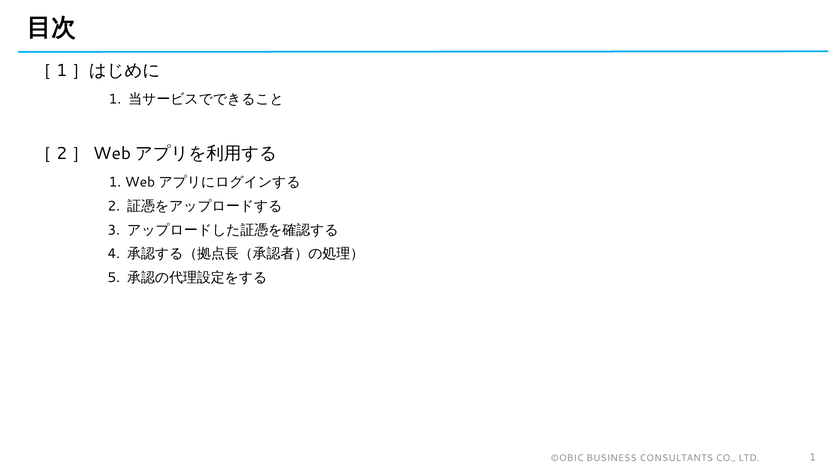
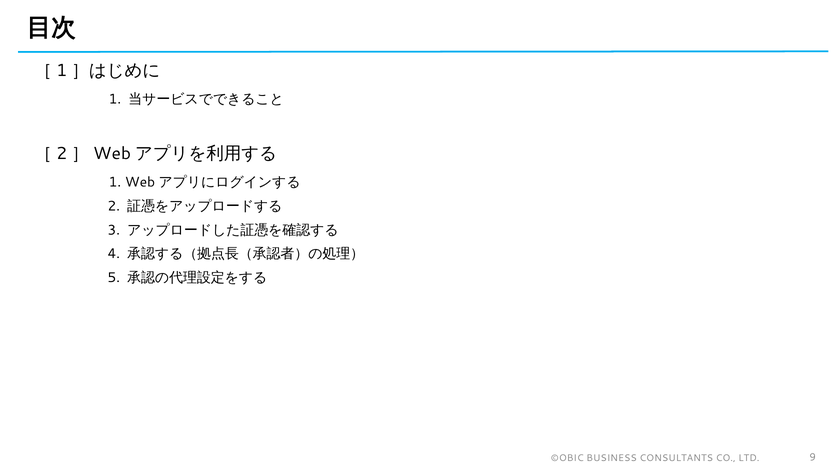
LTD 1: 1 -> 9
